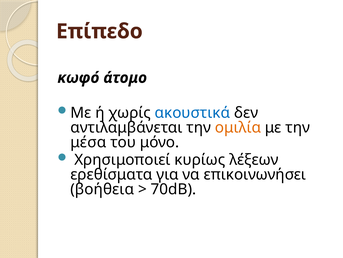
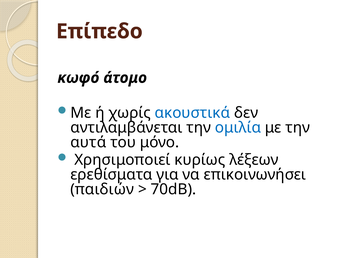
ομιλία colour: orange -> blue
μέσα: μέσα -> αυτά
βοήθεια: βοήθεια -> παιδιών
